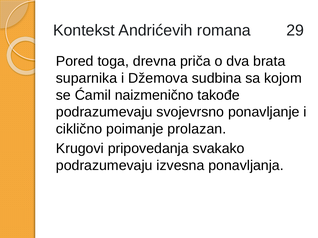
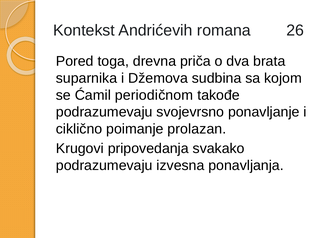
29: 29 -> 26
naizmenično: naizmenično -> periodičnom
